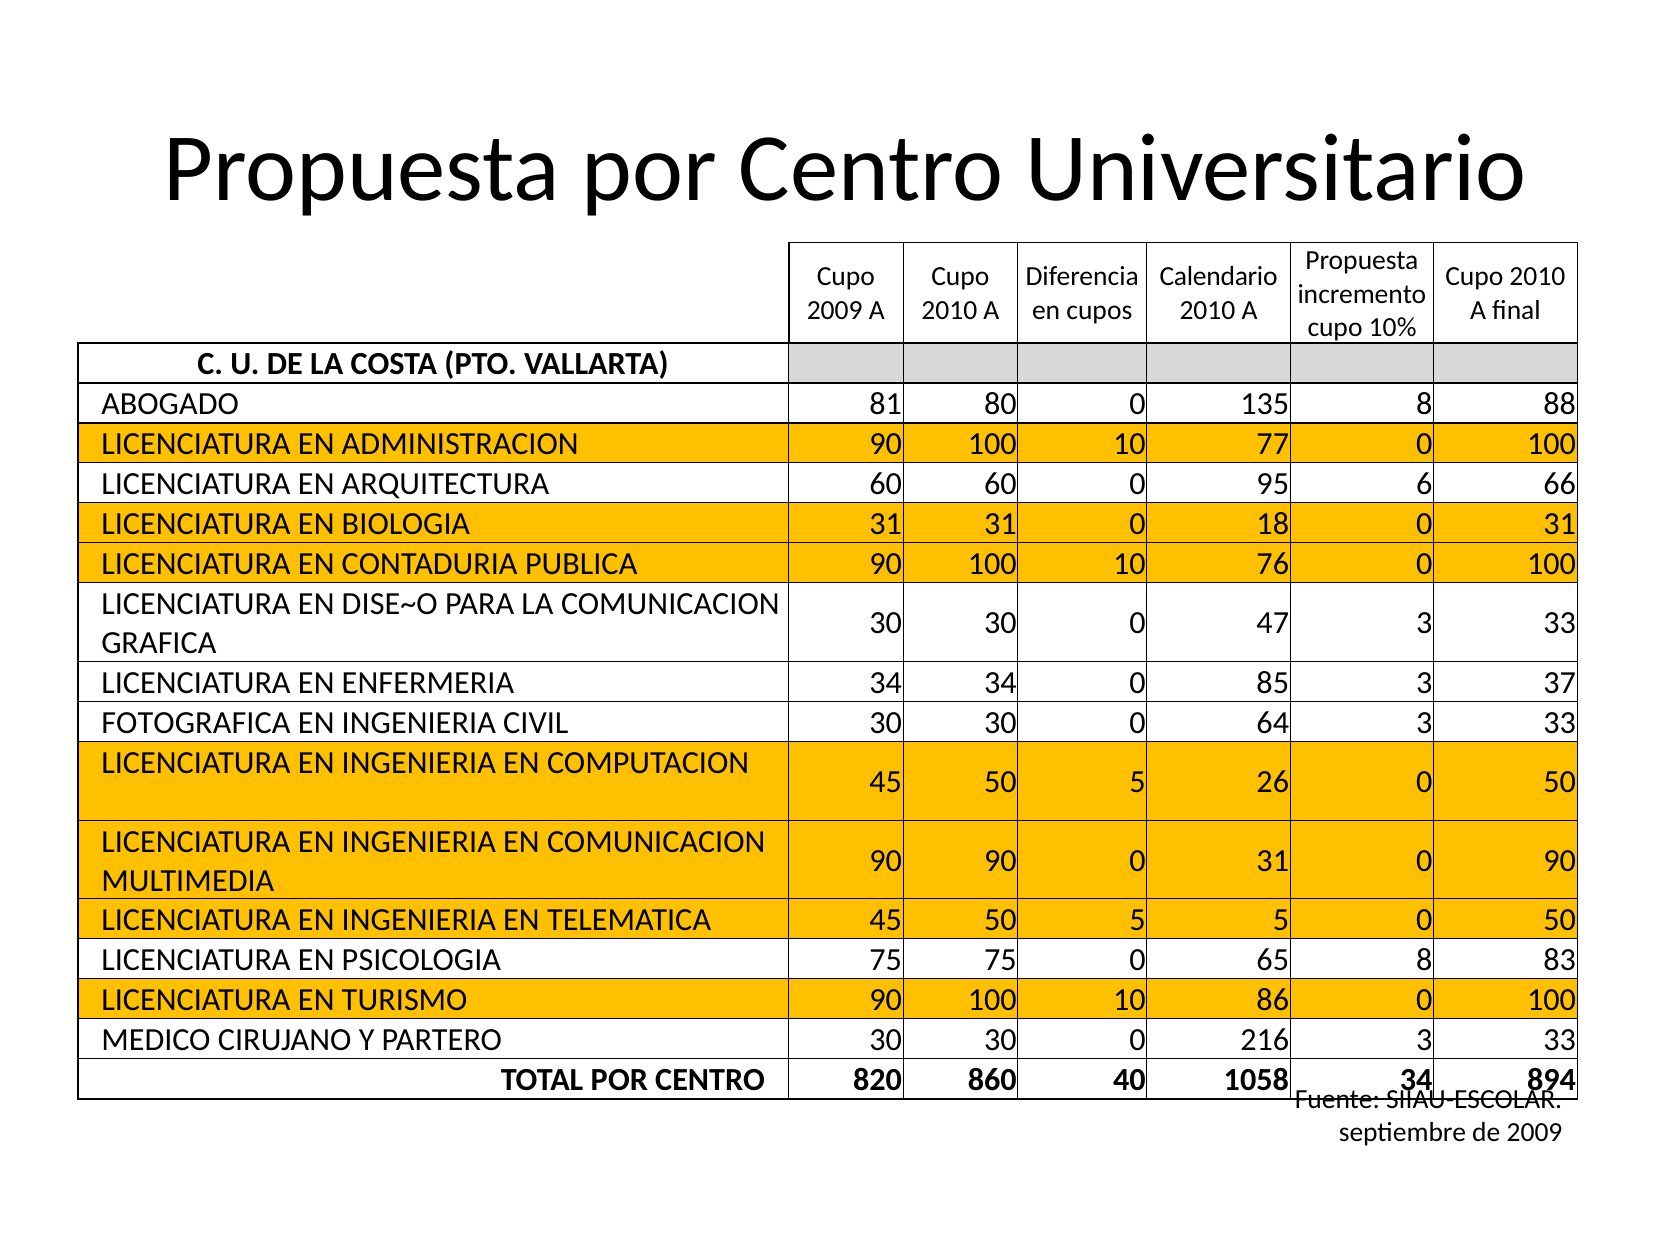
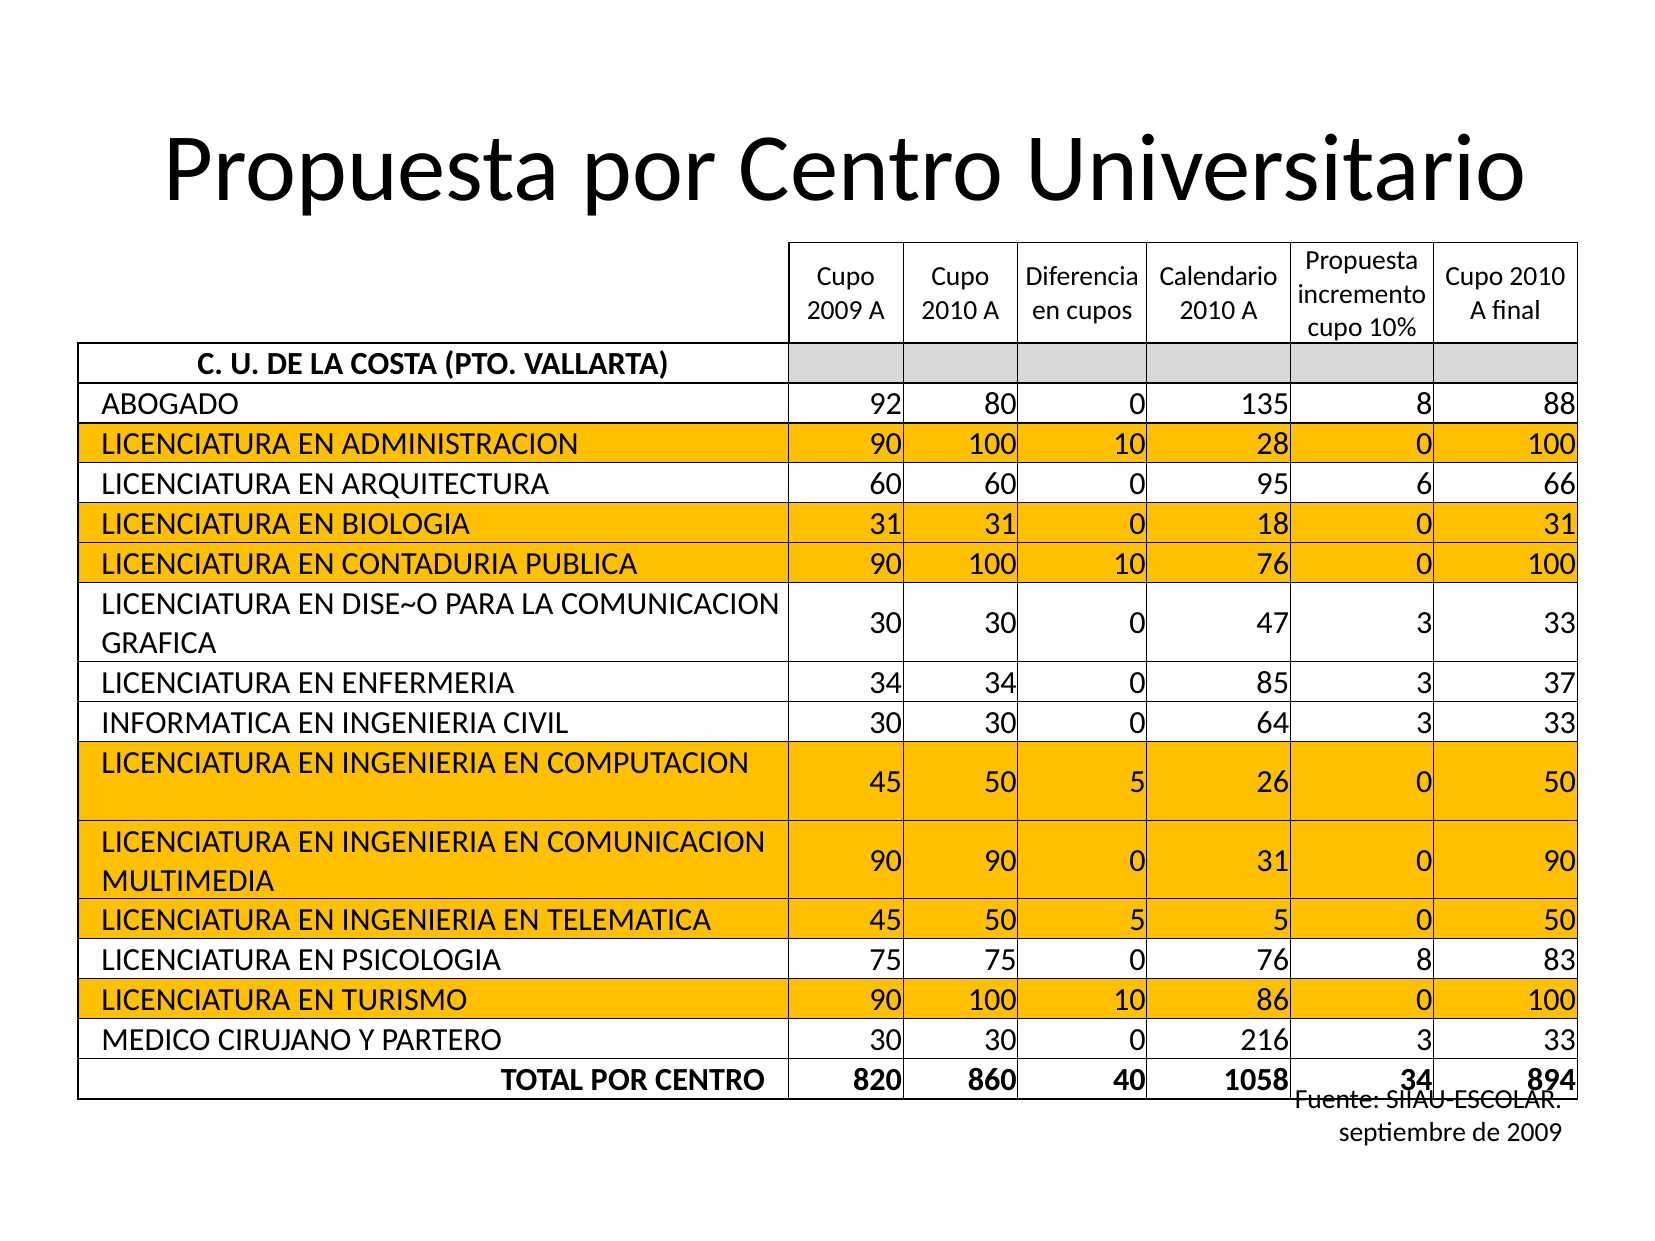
81: 81 -> 92
77: 77 -> 28
FOTOGRAFICA: FOTOGRAFICA -> INFORMATICA
0 65: 65 -> 76
